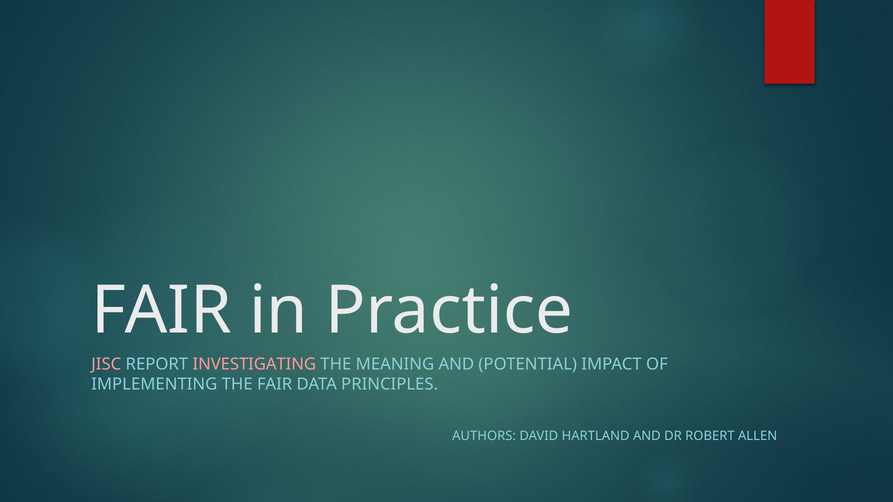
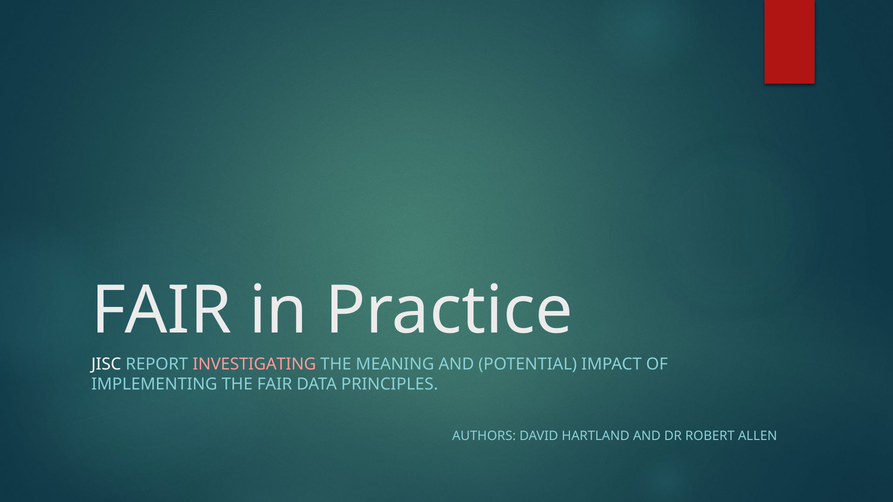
JISC colour: pink -> white
